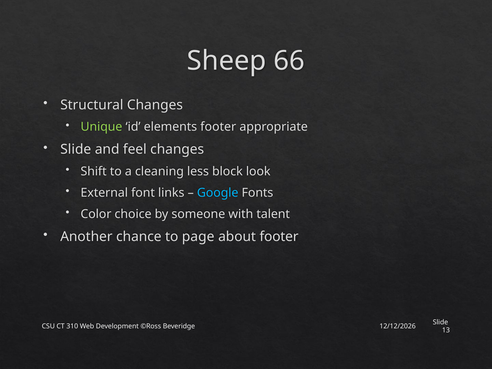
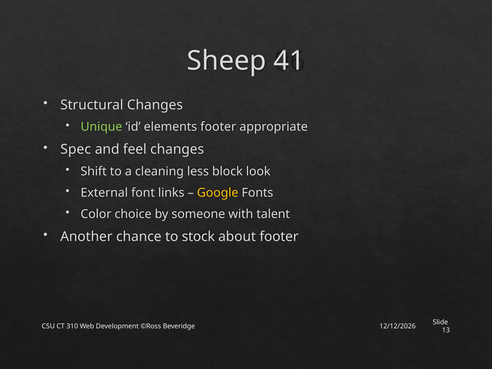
66: 66 -> 41
Slide at (76, 149): Slide -> Spec
Google colour: light blue -> yellow
page: page -> stock
